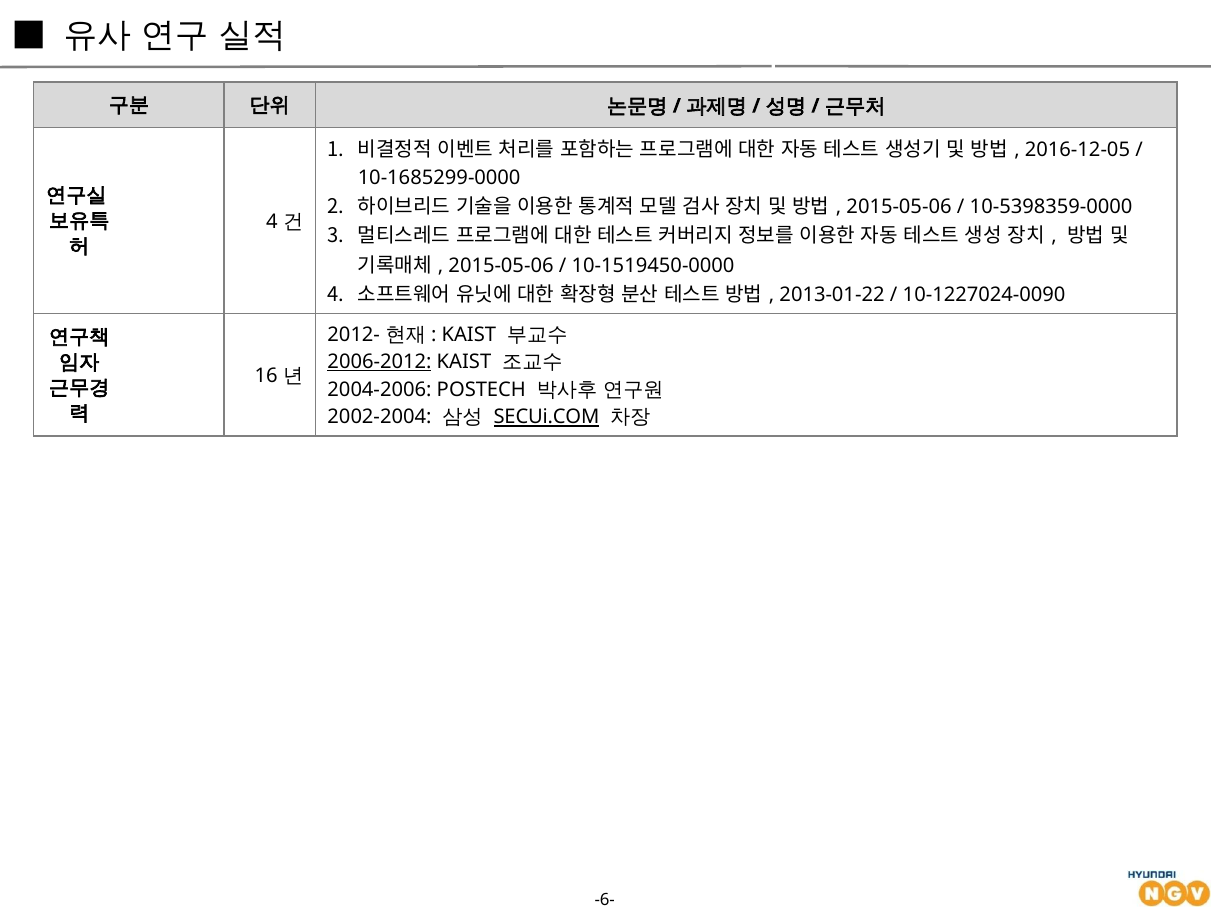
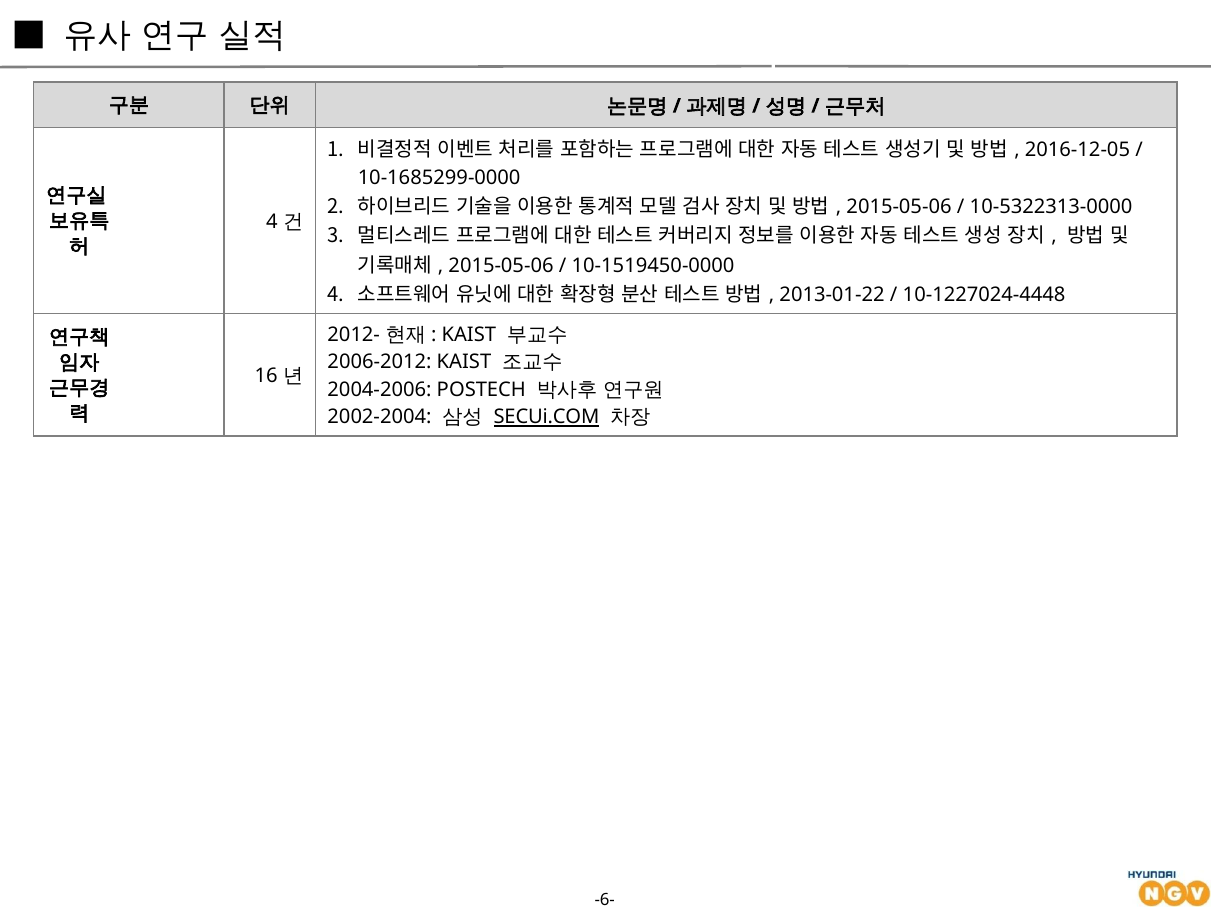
10-5398359-0000: 10-5398359-0000 -> 10-5322313-0000
10-1227024-0090: 10-1227024-0090 -> 10-1227024-4448
2006-2012 underline: present -> none
